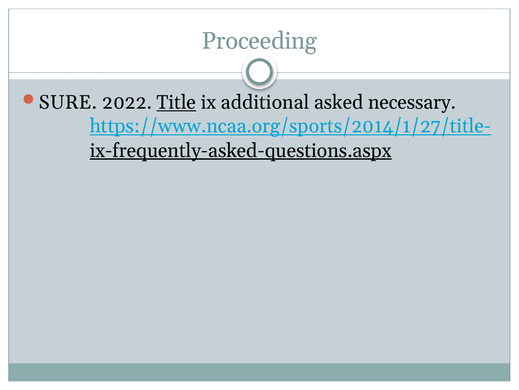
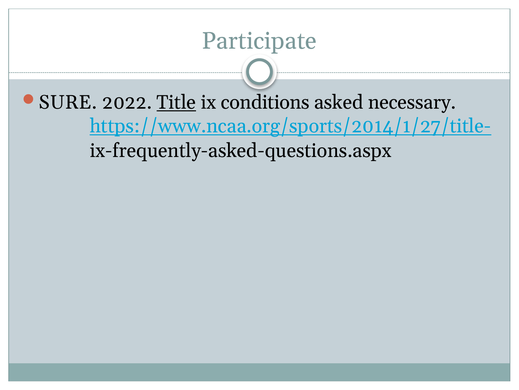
Proceeding: Proceeding -> Participate
additional: additional -> conditions
ix-frequently-asked-questions.aspx underline: present -> none
